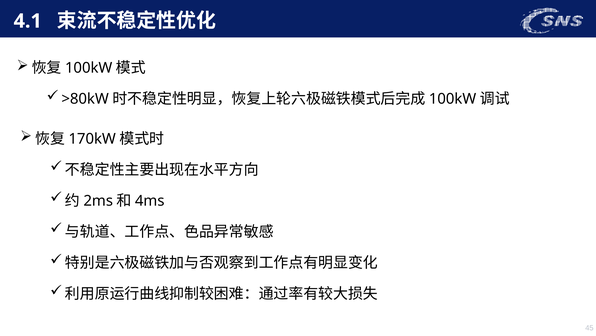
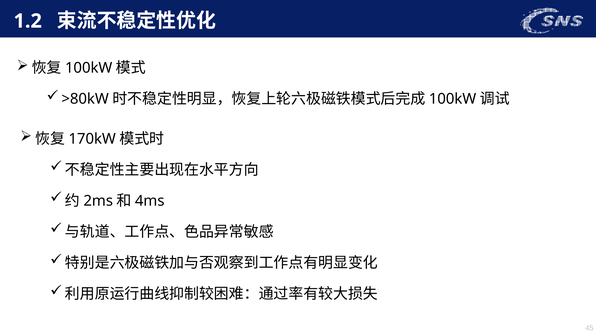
4.1: 4.1 -> 1.2
